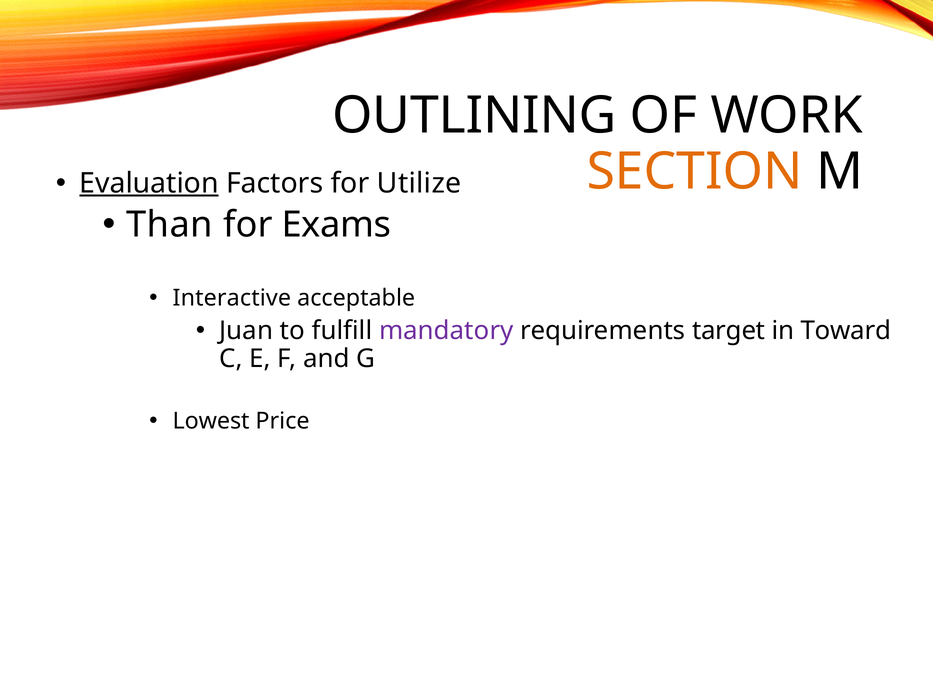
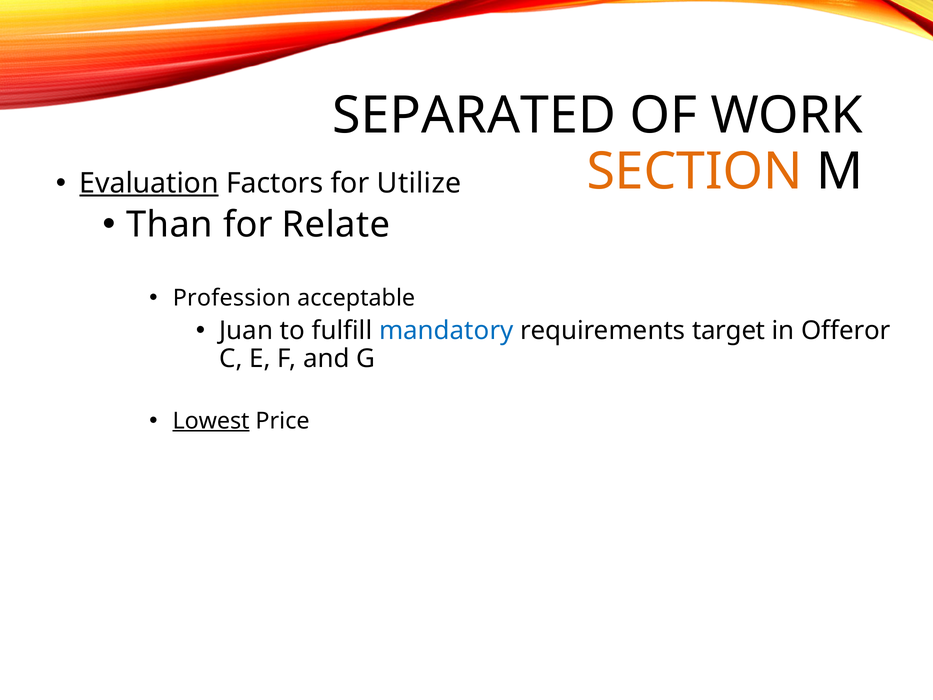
OUTLINING: OUTLINING -> SEPARATED
Exams: Exams -> Relate
Interactive: Interactive -> Profession
mandatory colour: purple -> blue
Toward: Toward -> Offeror
Lowest underline: none -> present
